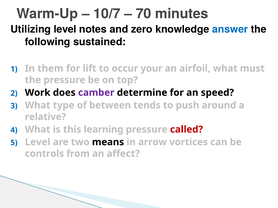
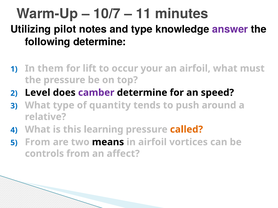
70: 70 -> 11
Utilizing level: level -> pilot
and zero: zero -> type
answer colour: blue -> purple
following sustained: sustained -> determine
Work: Work -> Level
between: between -> quantity
called colour: red -> orange
Level at (38, 142): Level -> From
in arrow: arrow -> airfoil
